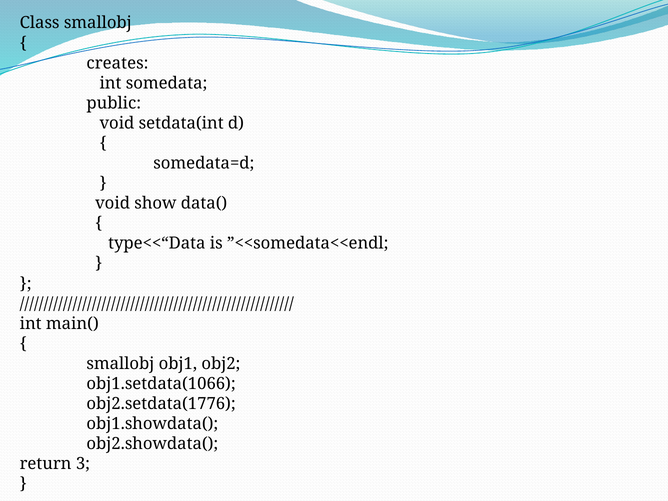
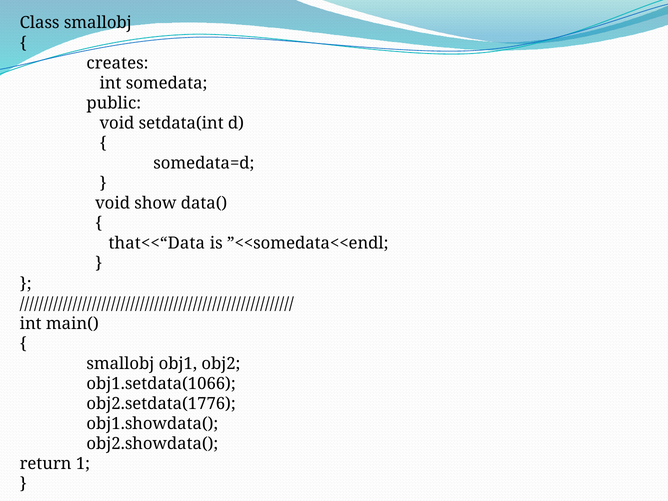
type<<“Data: type<<“Data -> that<<“Data
3: 3 -> 1
